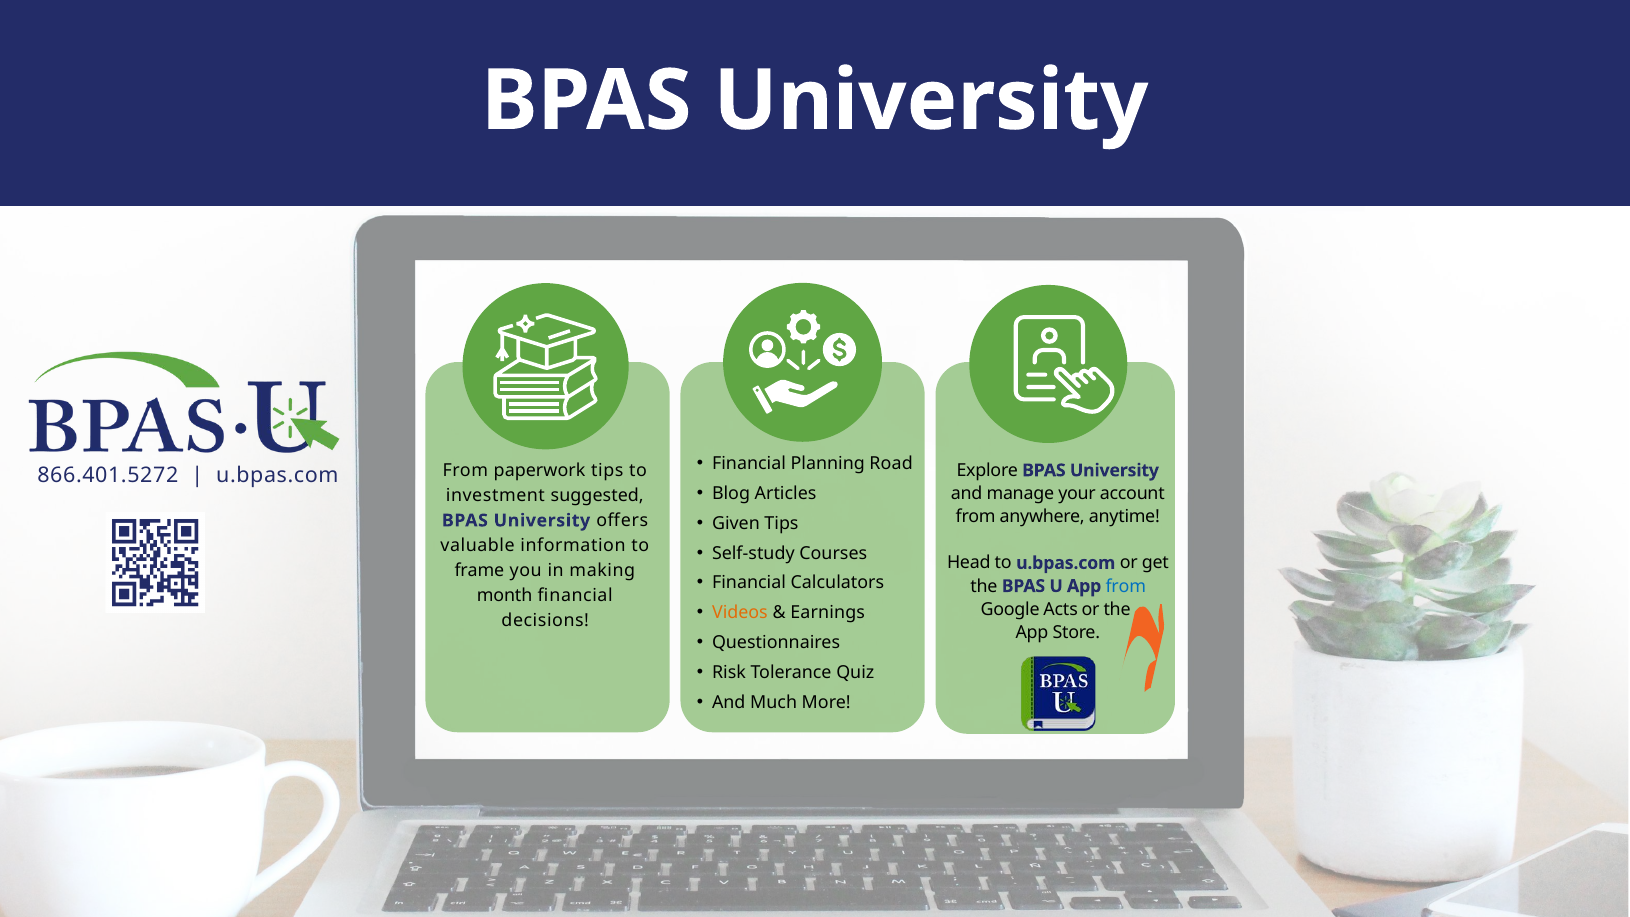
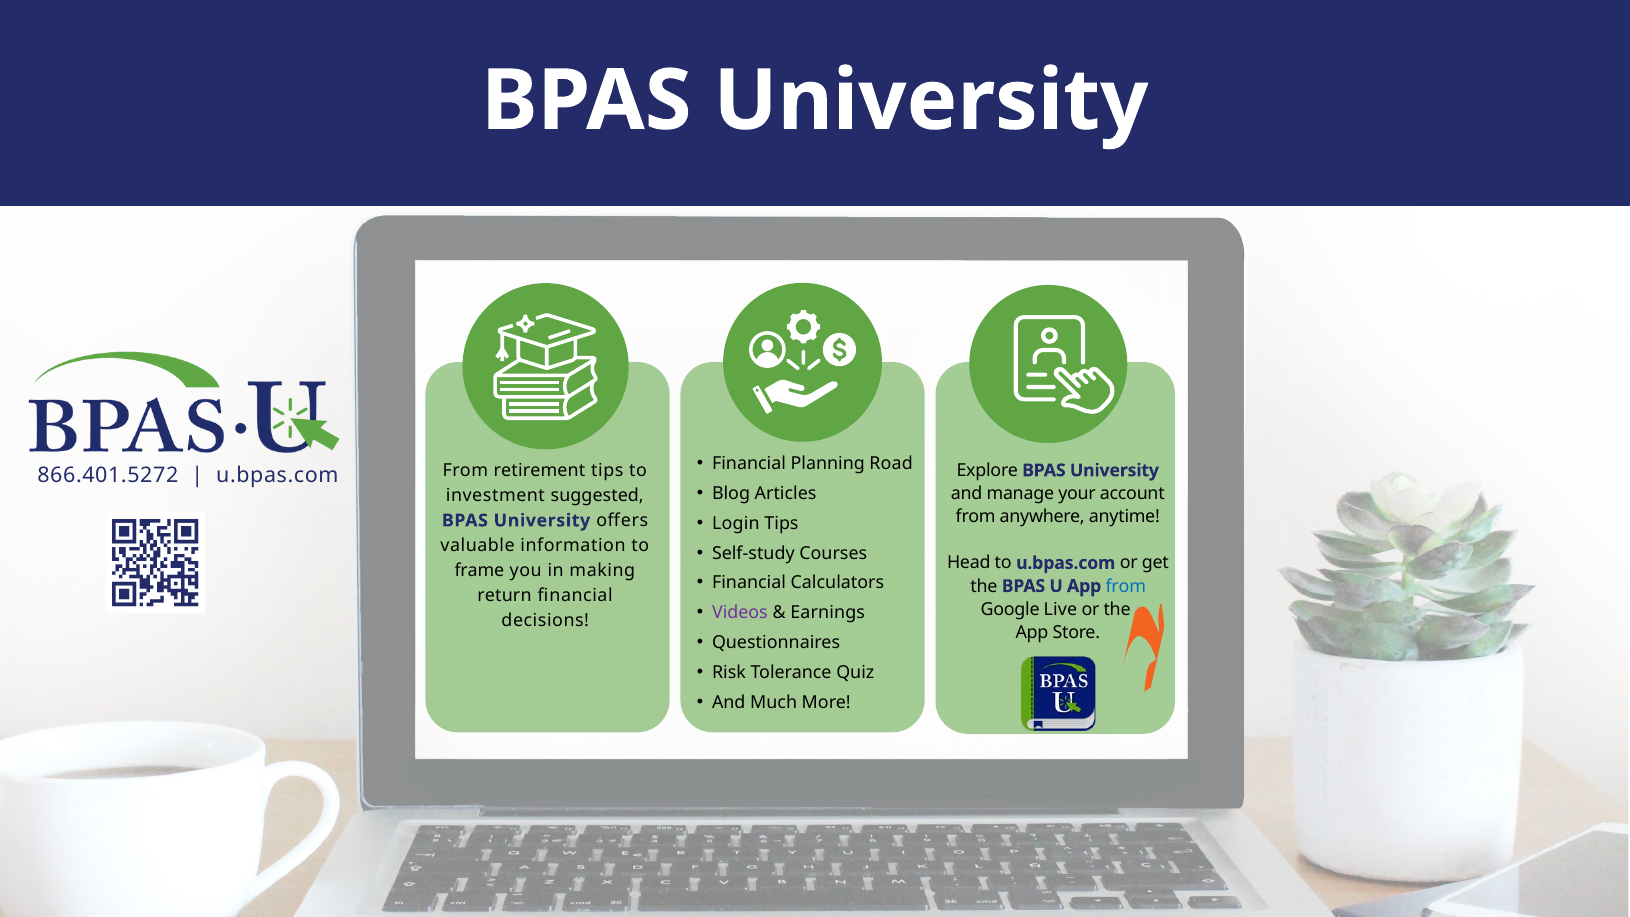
paperwork: paperwork -> retirement
Given: Given -> Login
month: month -> return
Videos colour: orange -> purple
Acts: Acts -> Live
